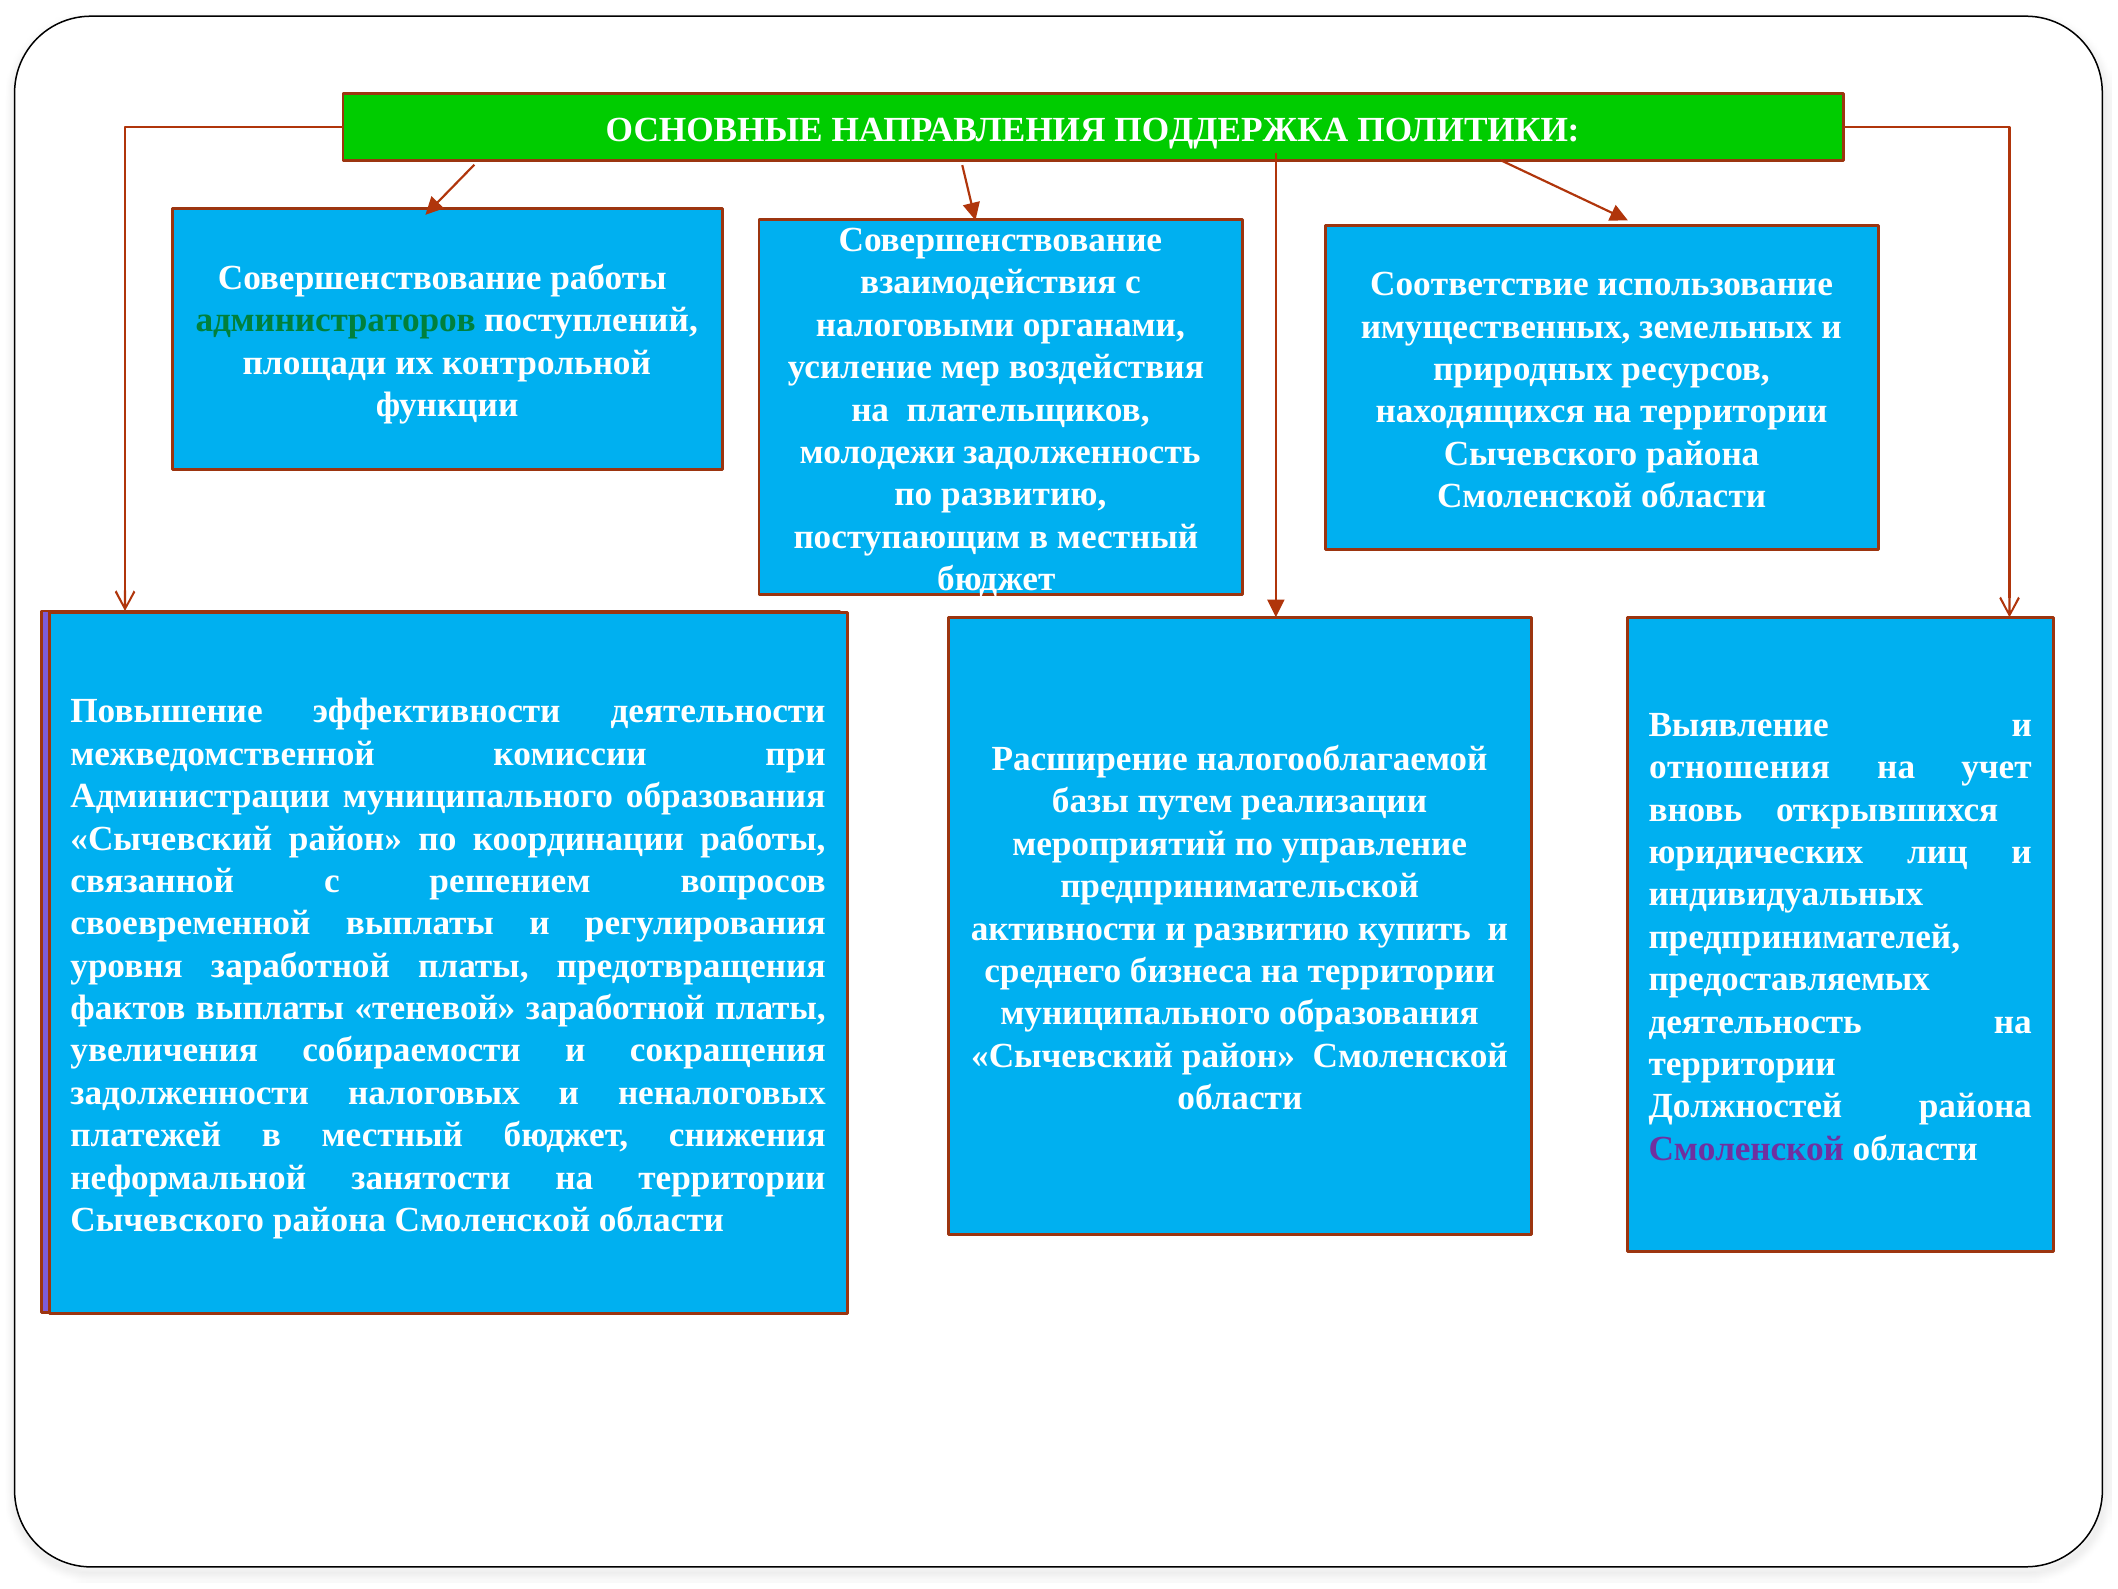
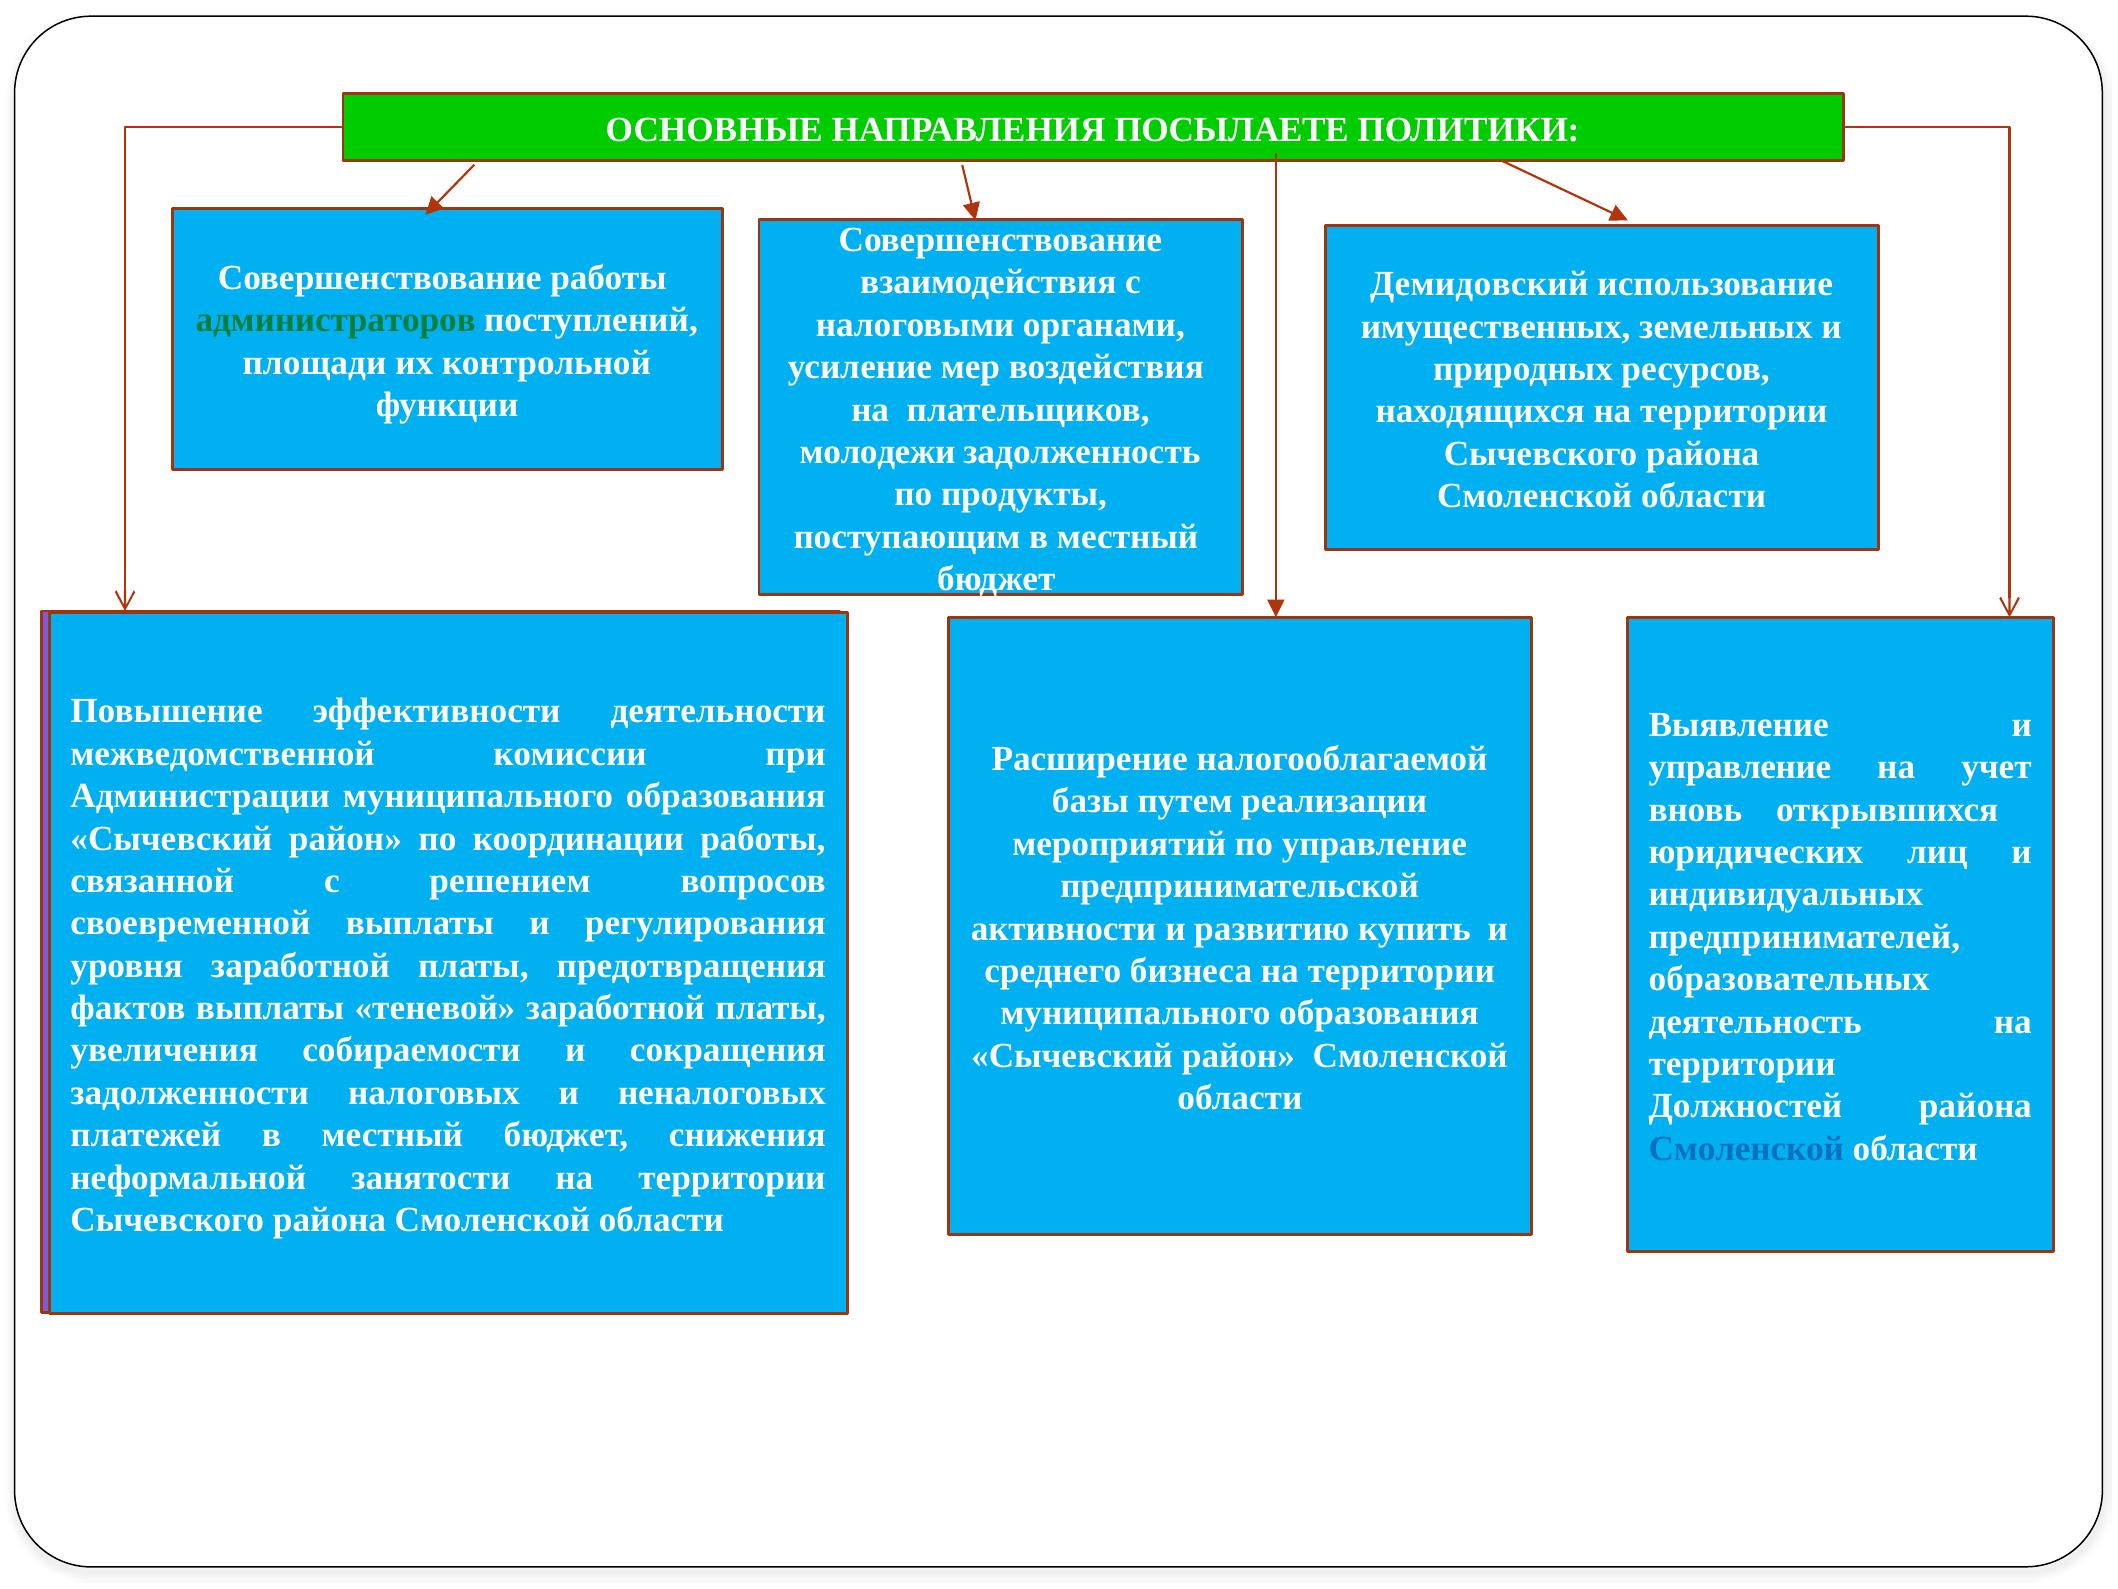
ПОДДЕРЖКА: ПОДДЕРЖКА -> ПОСЫЛАЕТЕ
Соответствие at (1479, 284): Соответствие -> Демидовский
по развитию: развитию -> продукты
отношения at (1740, 767): отношения -> управление
предоставляемых: предоставляемых -> образовательных
Смоленской at (1746, 1148) colour: purple -> blue
